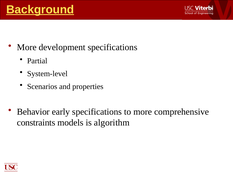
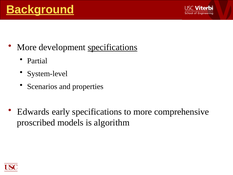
specifications at (113, 47) underline: none -> present
Behavior: Behavior -> Edwards
constraints: constraints -> proscribed
